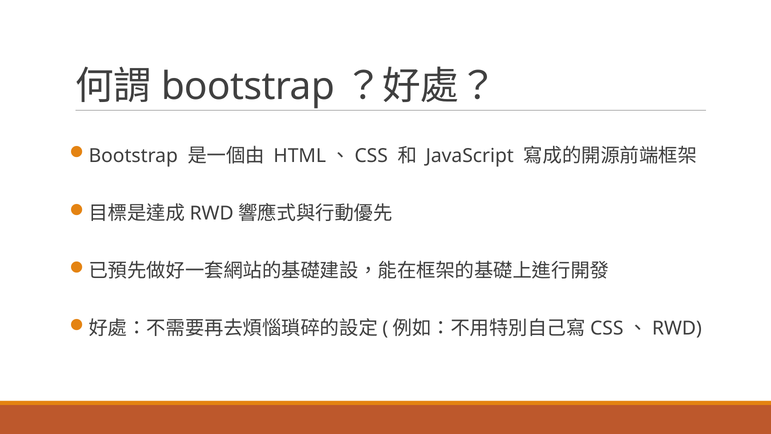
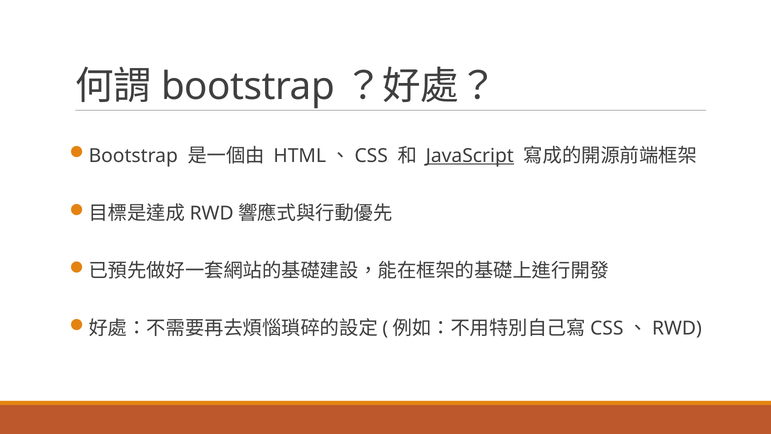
JavaScript underline: none -> present
